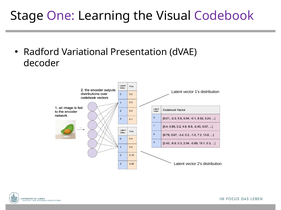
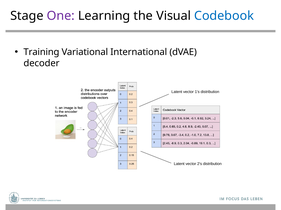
Codebook colour: purple -> blue
Radford: Radford -> Training
Presentation: Presentation -> International
